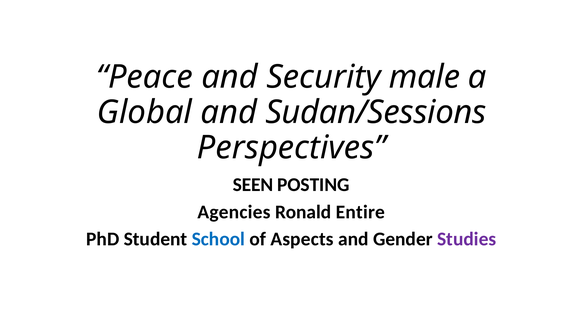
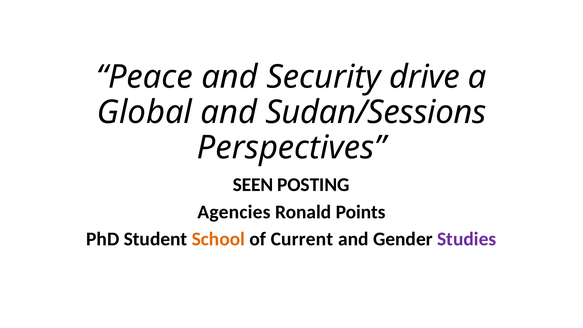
male: male -> drive
Entire: Entire -> Points
School colour: blue -> orange
Aspects: Aspects -> Current
